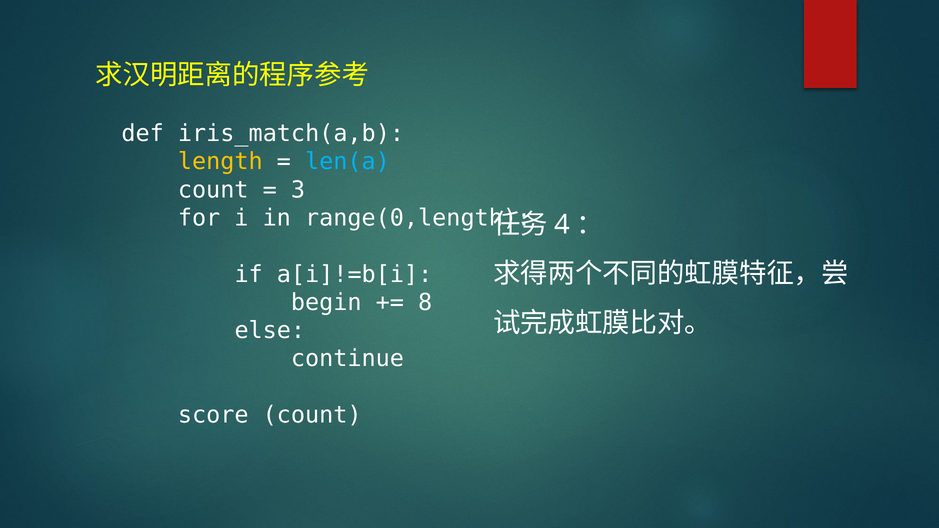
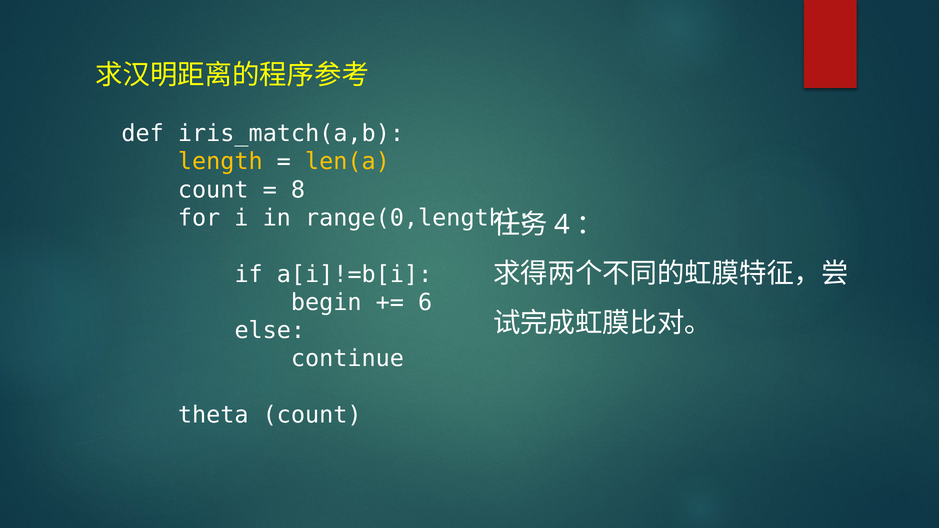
len(a colour: light blue -> yellow
3: 3 -> 8
8: 8 -> 6
score: score -> theta
